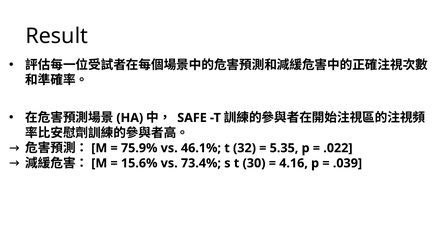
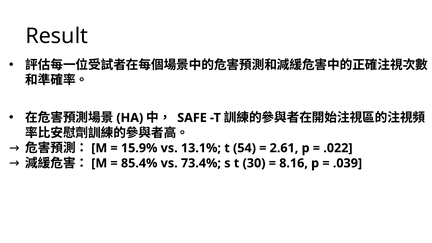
75.9%: 75.9% -> 15.9%
46.1%: 46.1% -> 13.1%
32: 32 -> 54
5.35: 5.35 -> 2.61
15.6%: 15.6% -> 85.4%
4.16: 4.16 -> 8.16
